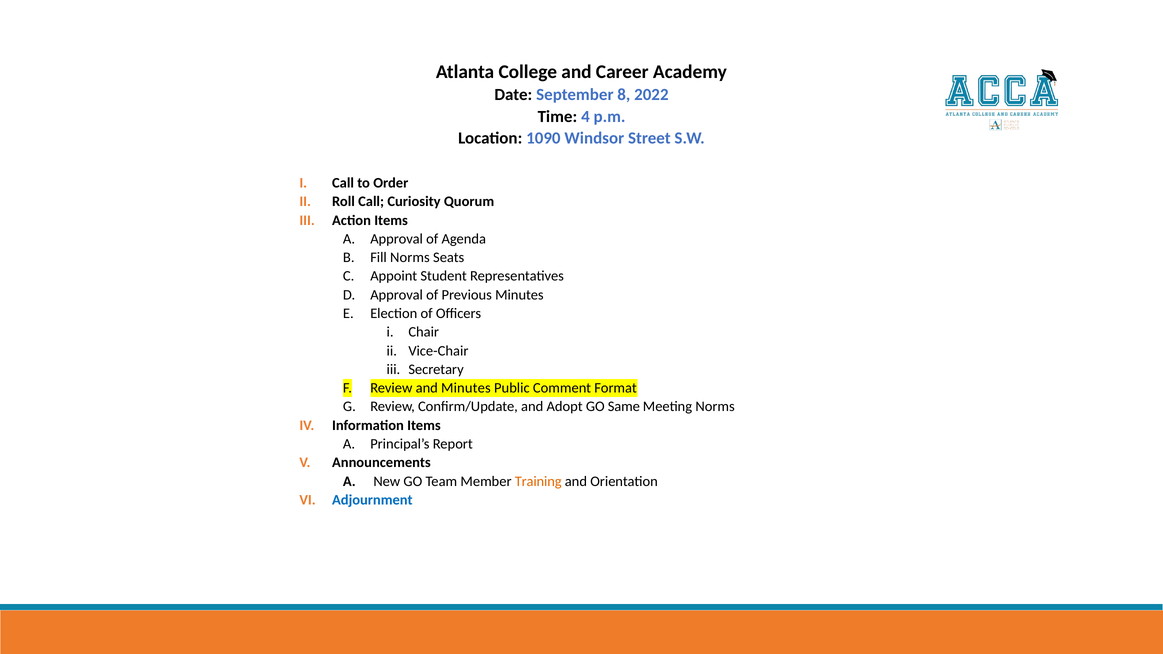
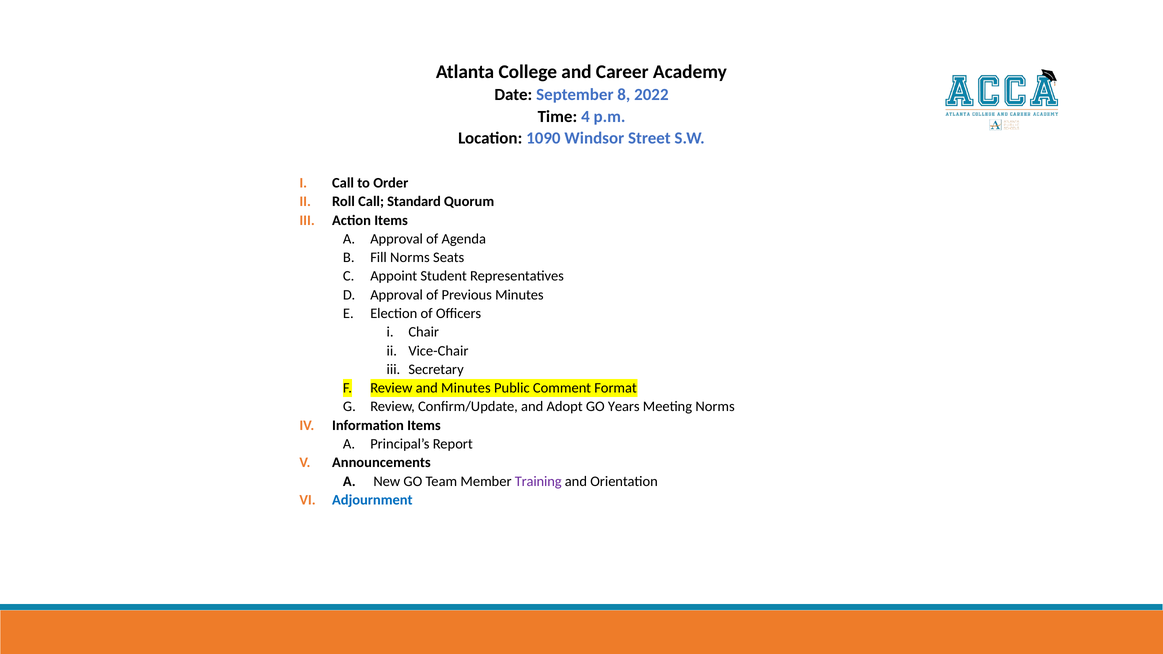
Curiosity: Curiosity -> Standard
Same: Same -> Years
Training colour: orange -> purple
